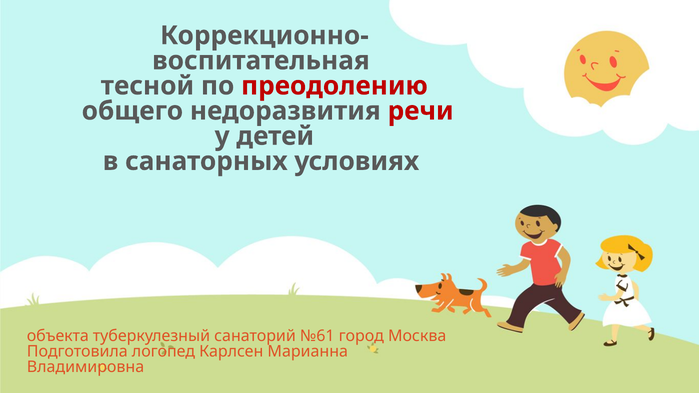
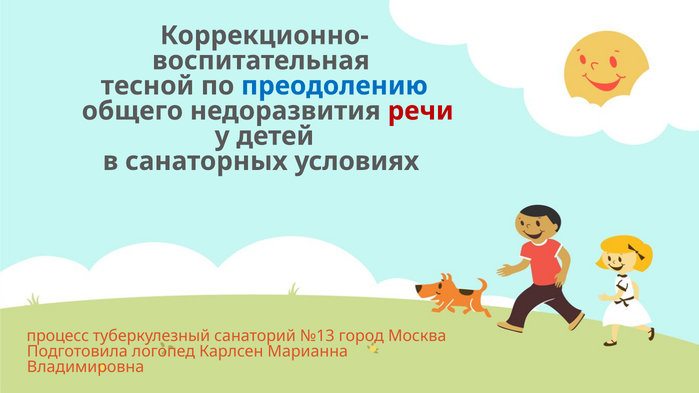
преодолению colour: red -> blue
объекта: объекта -> процесс
№61: №61 -> №13
